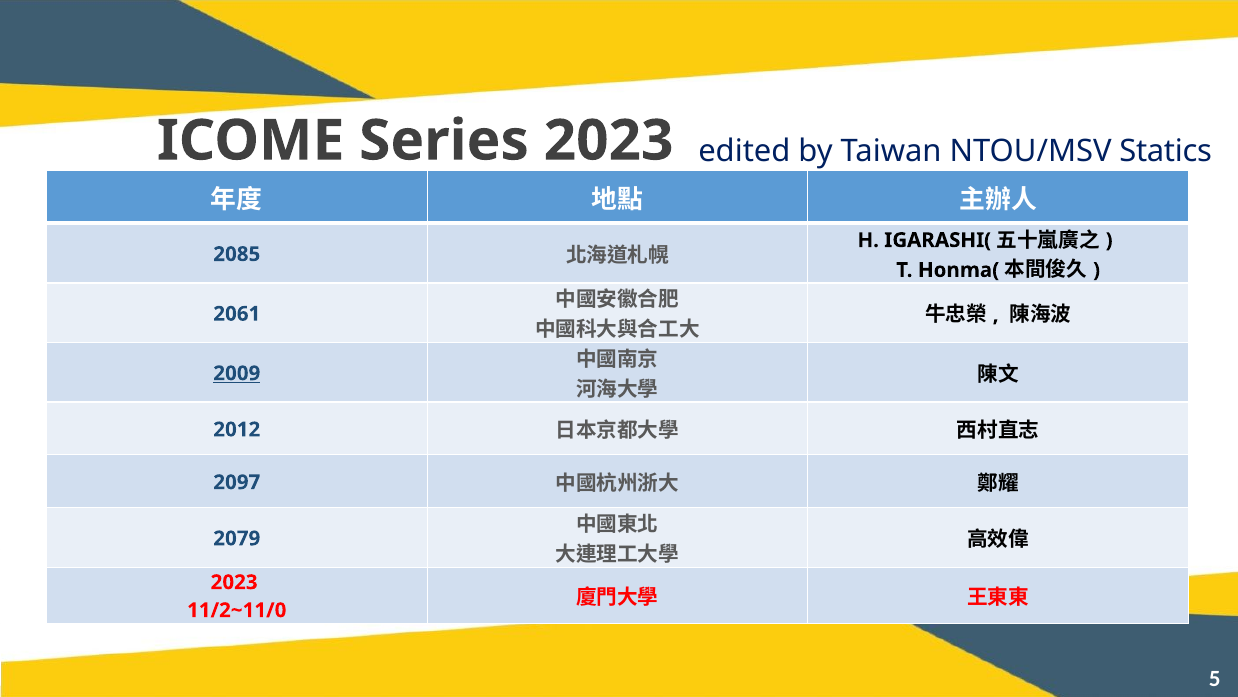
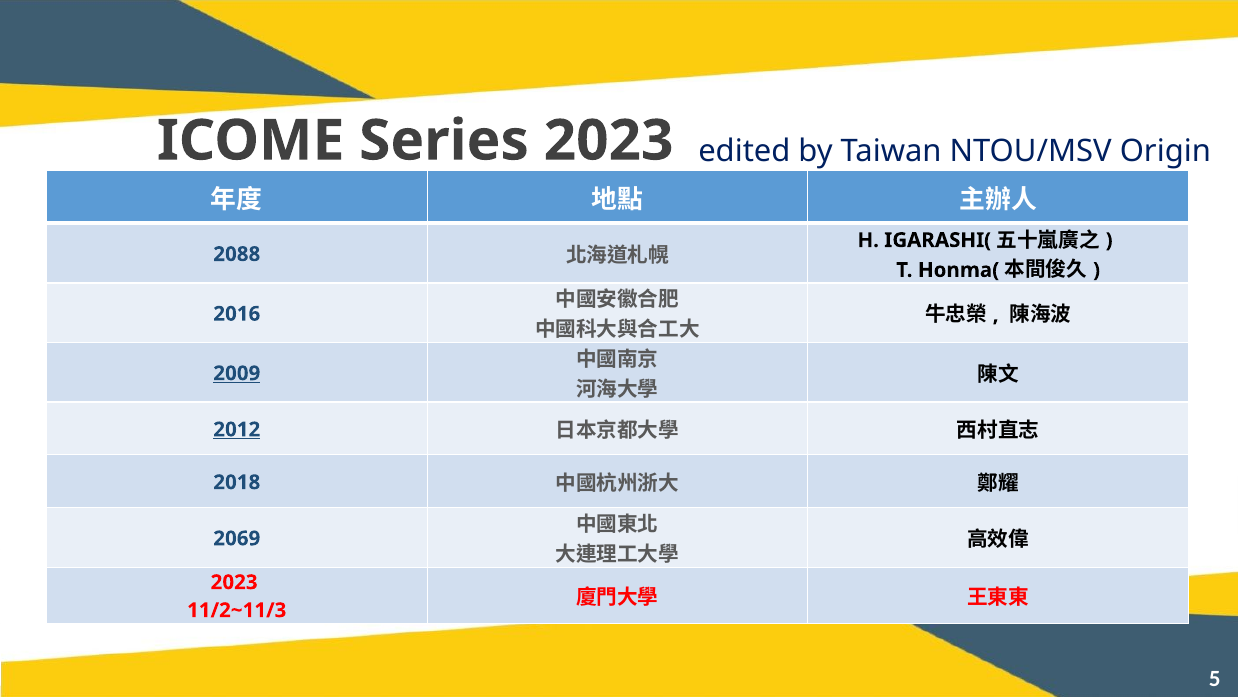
Statics: Statics -> Origin
2085: 2085 -> 2088
2061: 2061 -> 2016
2012 underline: none -> present
2097: 2097 -> 2018
2079: 2079 -> 2069
11/2~11/0: 11/2~11/0 -> 11/2~11/3
